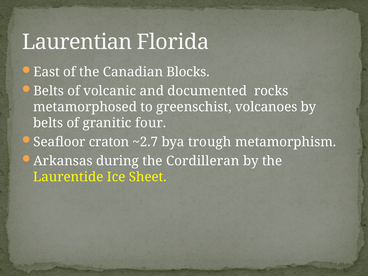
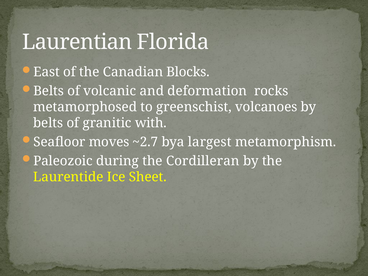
documented: documented -> deformation
four: four -> with
craton: craton -> moves
trough: trough -> largest
Arkansas: Arkansas -> Paleozoic
